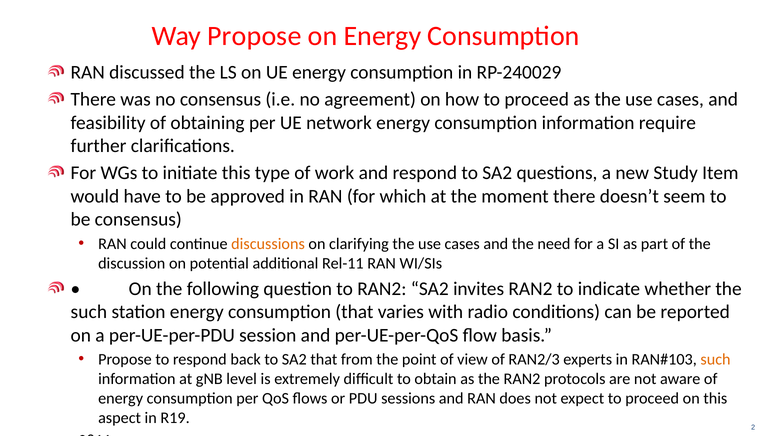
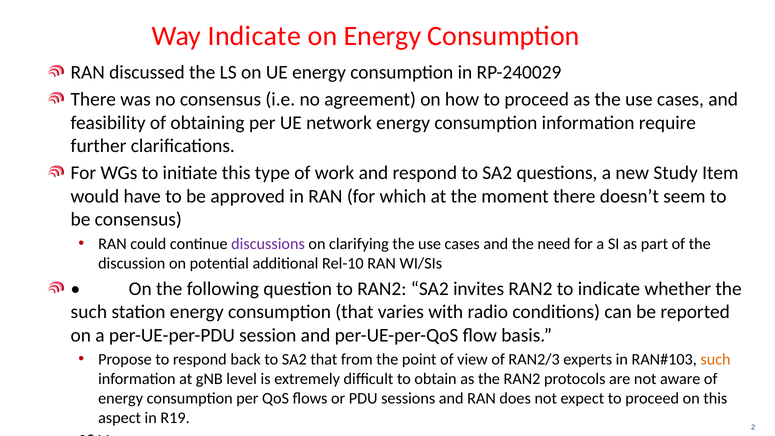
Way Propose: Propose -> Indicate
discussions colour: orange -> purple
Rel-11: Rel-11 -> Rel-10
